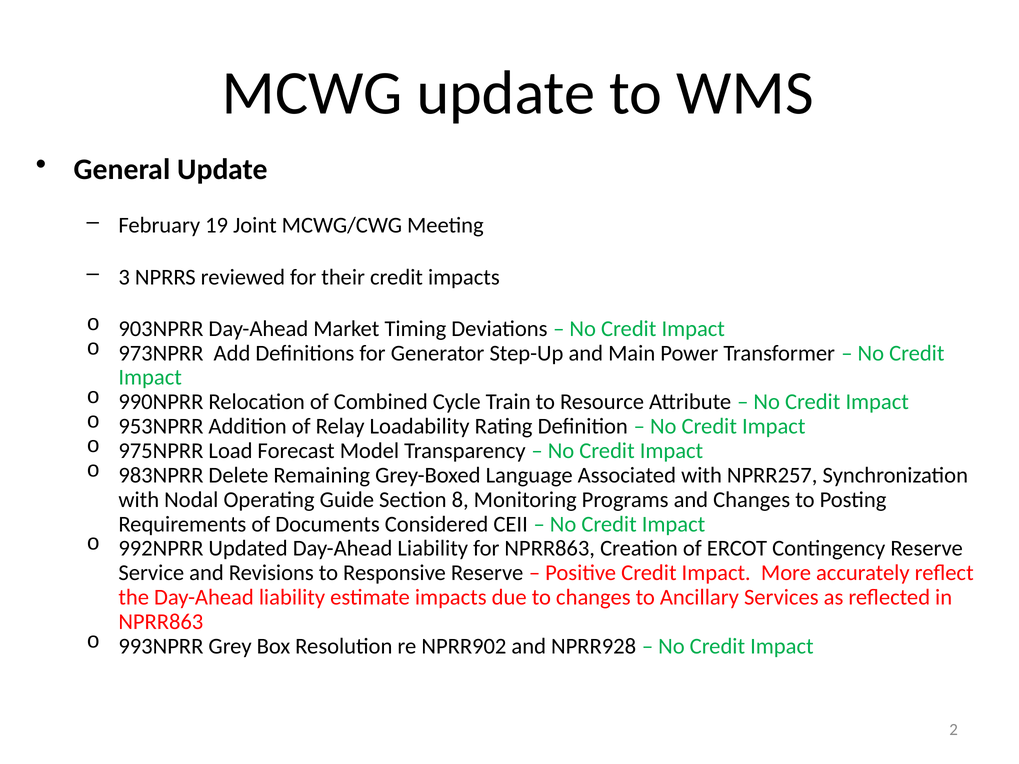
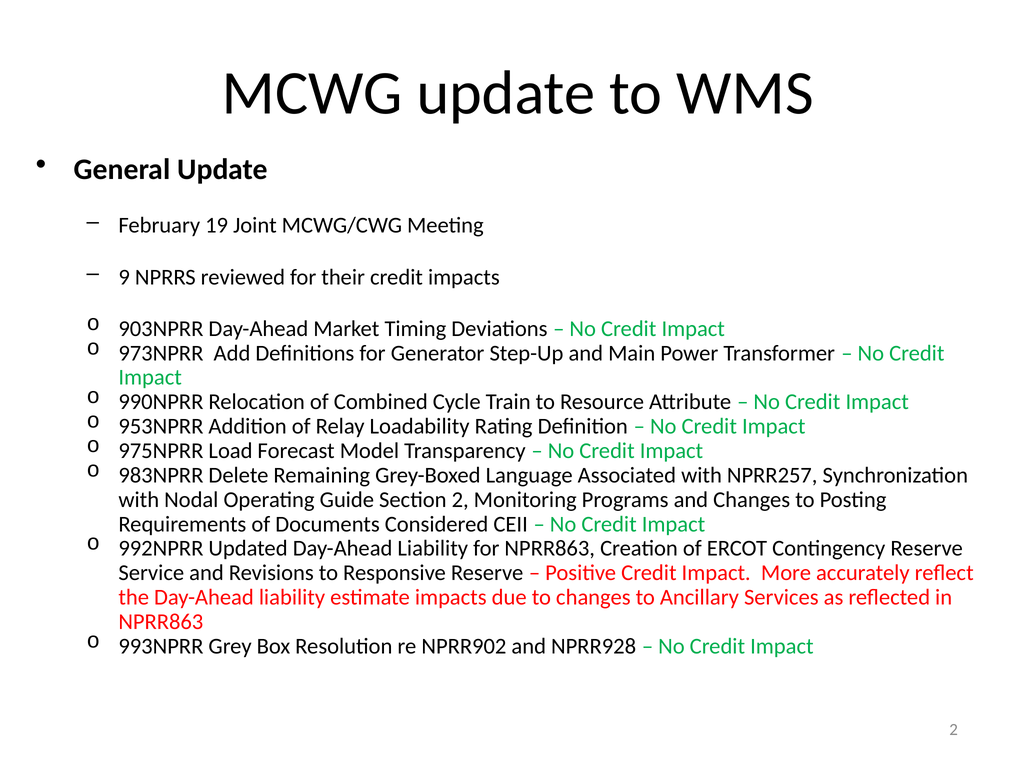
3: 3 -> 9
Section 8: 8 -> 2
